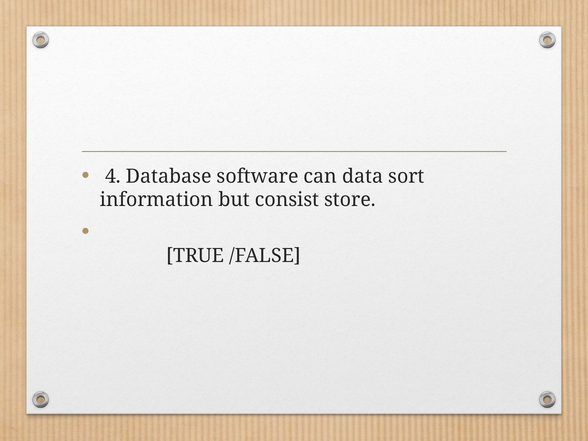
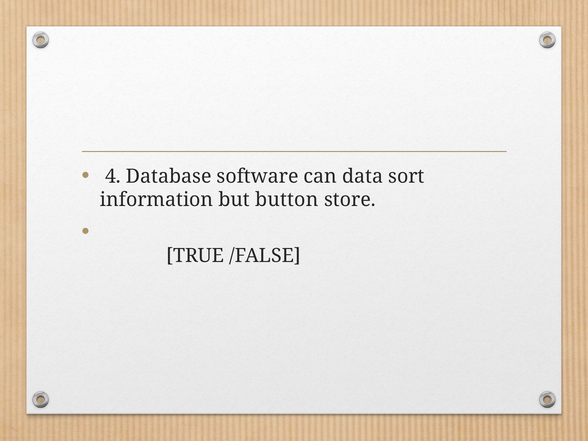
consist: consist -> button
